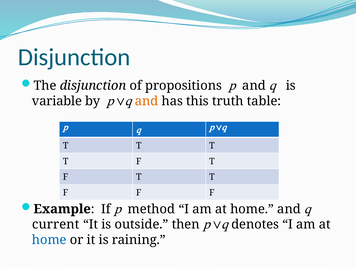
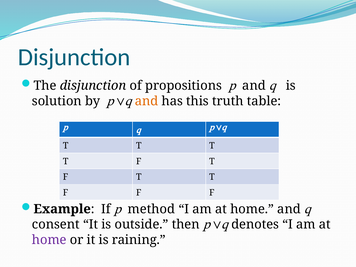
variable: variable -> solution
current: current -> consent
home at (49, 240) colour: blue -> purple
